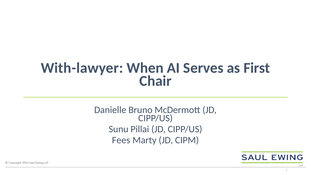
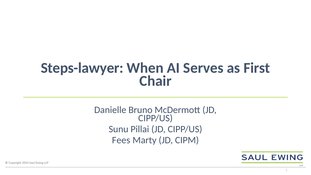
With-lawyer: With-lawyer -> Steps-lawyer
